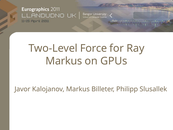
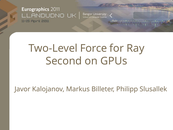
Markus at (64, 61): Markus -> Second
